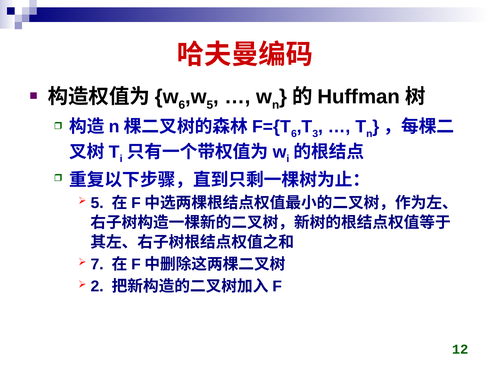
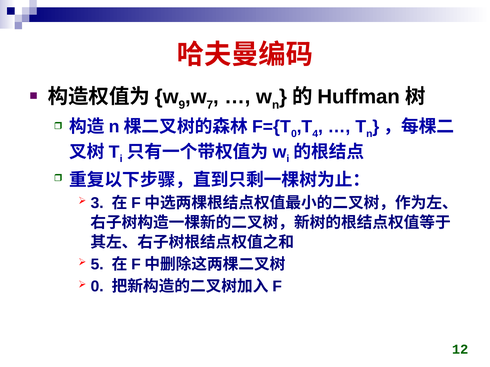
6 at (182, 105): 6 -> 9
5 at (210, 105): 5 -> 7
6 at (294, 134): 6 -> 0
3: 3 -> 4
5 at (97, 203): 5 -> 3
7: 7 -> 5
2 at (97, 287): 2 -> 0
